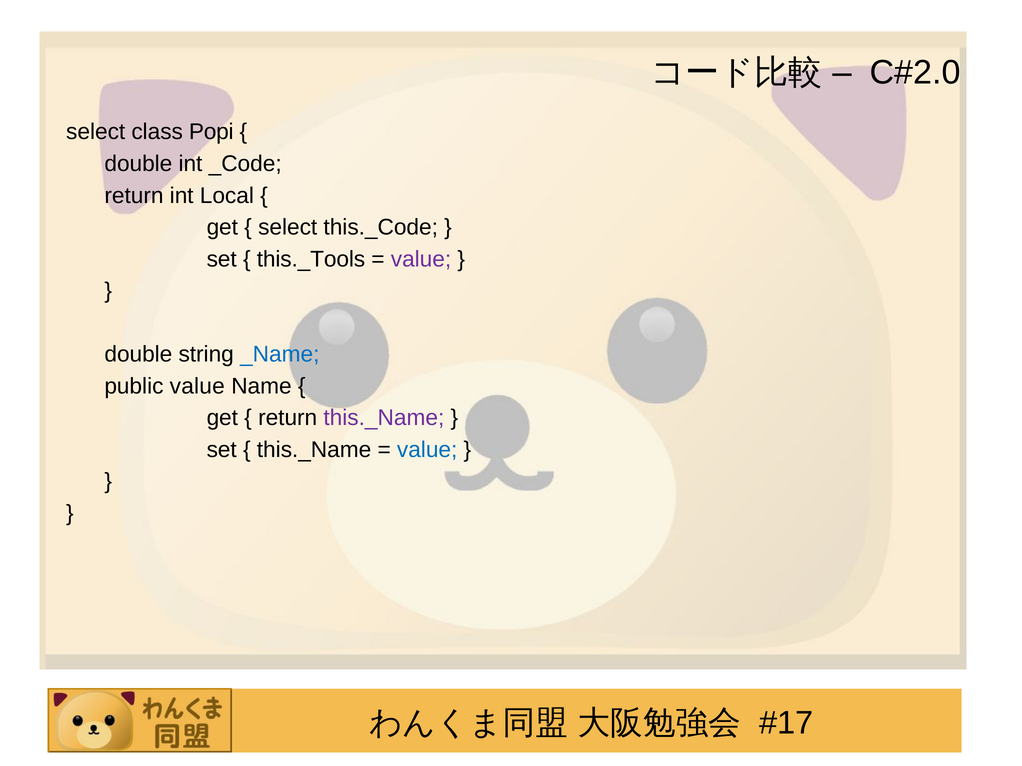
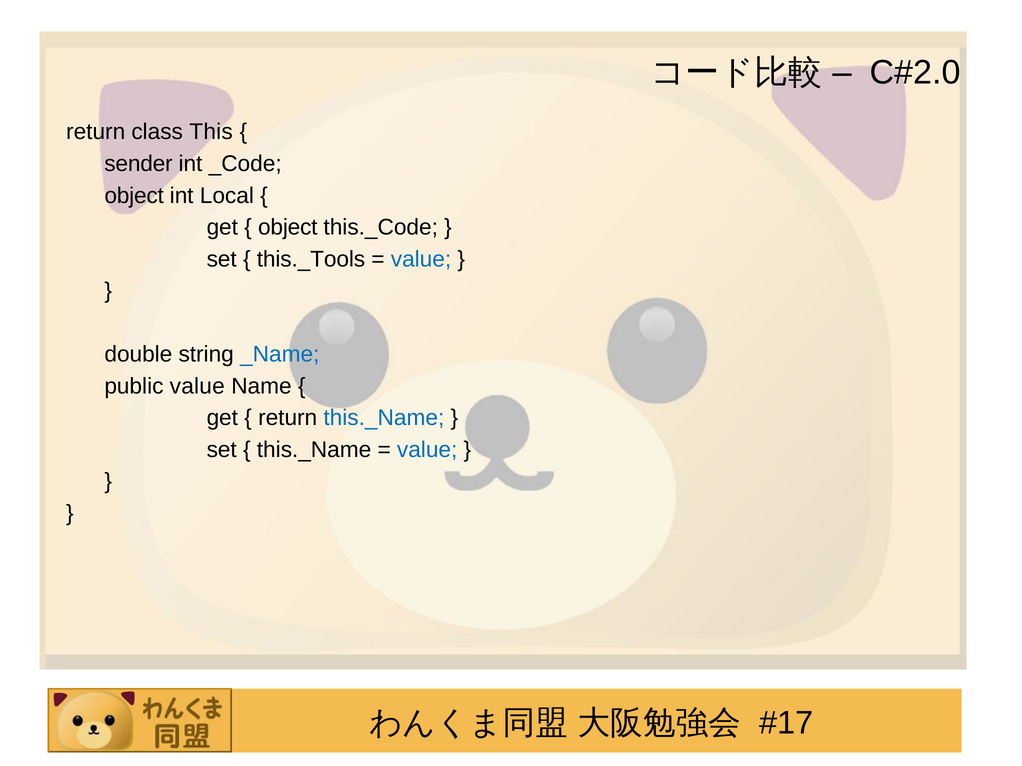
select at (96, 132): select -> return
Popi: Popi -> This
double at (138, 164): double -> sender
return at (134, 196): return -> object
select at (288, 227): select -> object
value at (421, 259) colour: purple -> blue
this._Name at (384, 418) colour: purple -> blue
